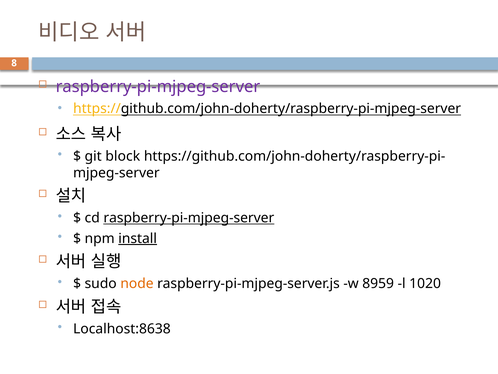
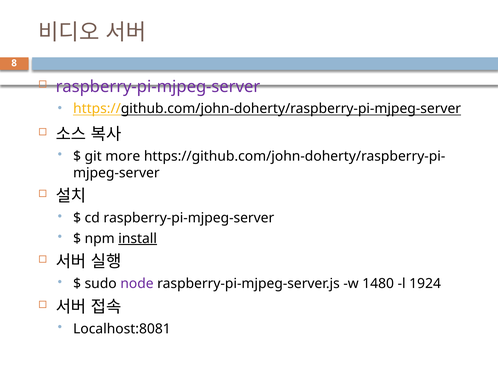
block: block -> more
raspberry-pi-mjpeg-server at (189, 218) underline: present -> none
node colour: orange -> purple
8959: 8959 -> 1480
1020: 1020 -> 1924
Localhost:8638: Localhost:8638 -> Localhost:8081
